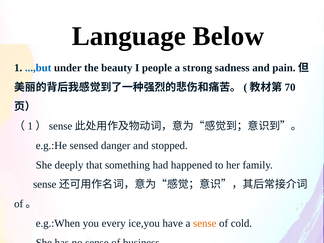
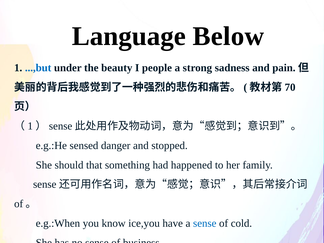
deeply: deeply -> should
every: every -> know
sense at (205, 223) colour: orange -> blue
